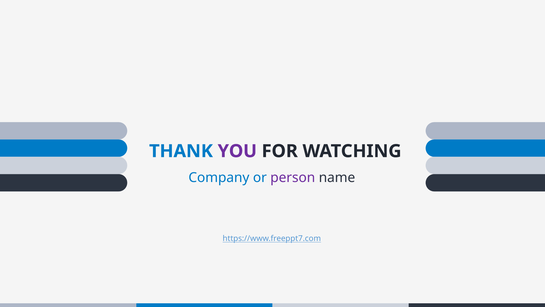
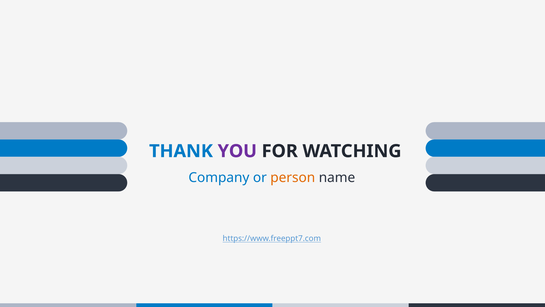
person colour: purple -> orange
